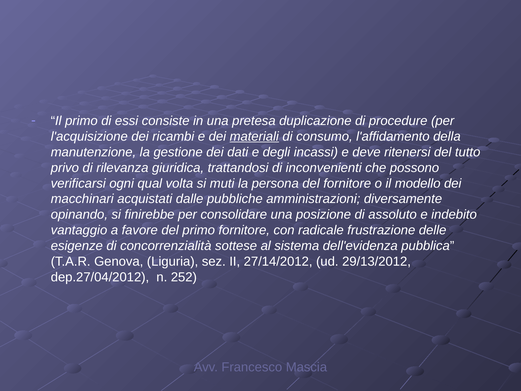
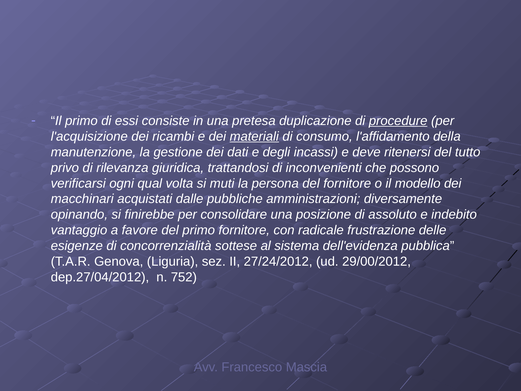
procedure underline: none -> present
27/14/2012: 27/14/2012 -> 27/24/2012
29/13/2012: 29/13/2012 -> 29/00/2012
252: 252 -> 752
